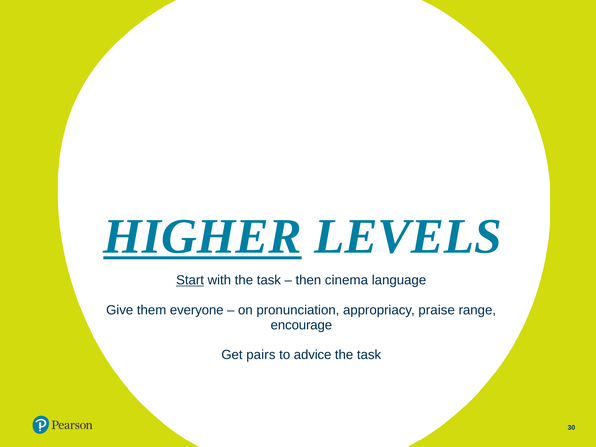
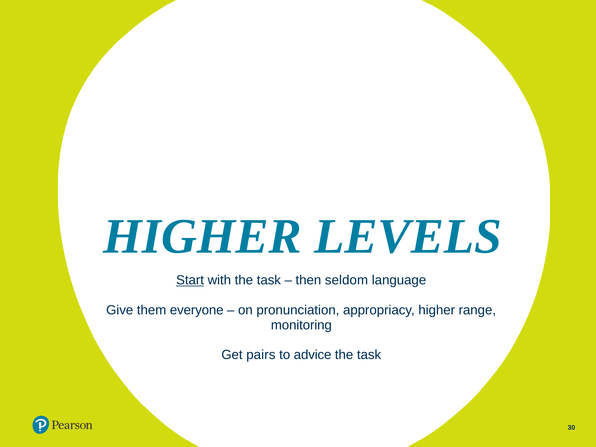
HIGHER at (202, 237) underline: present -> none
cinema: cinema -> seldom
appropriacy praise: praise -> higher
encourage: encourage -> monitoring
